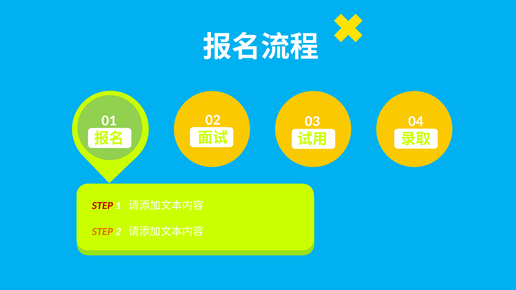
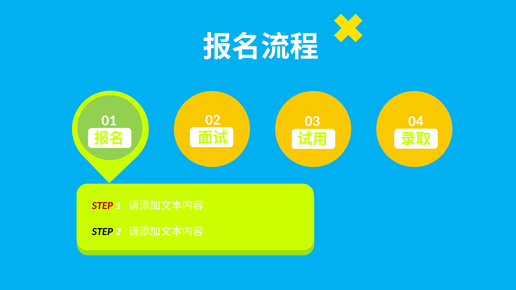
STEP at (102, 232) colour: orange -> black
